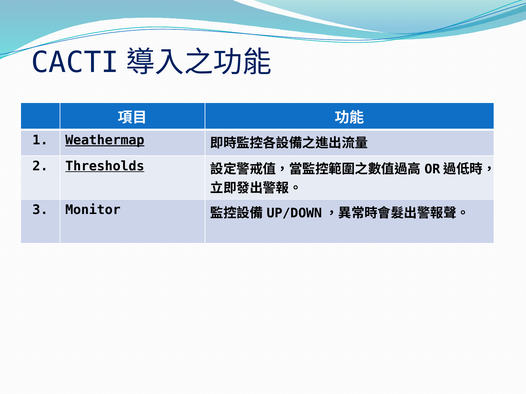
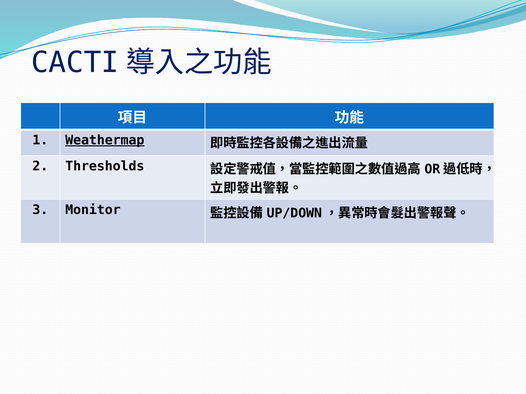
Thresholds underline: present -> none
